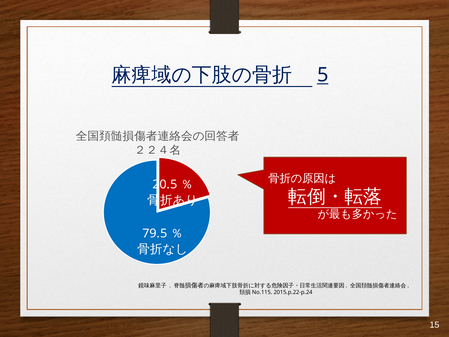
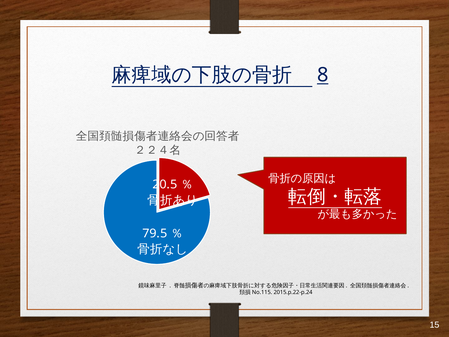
5: 5 -> 8
